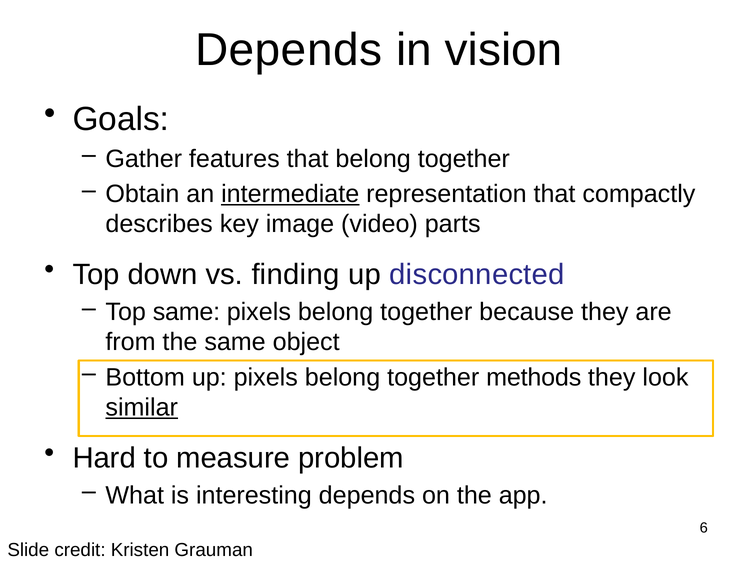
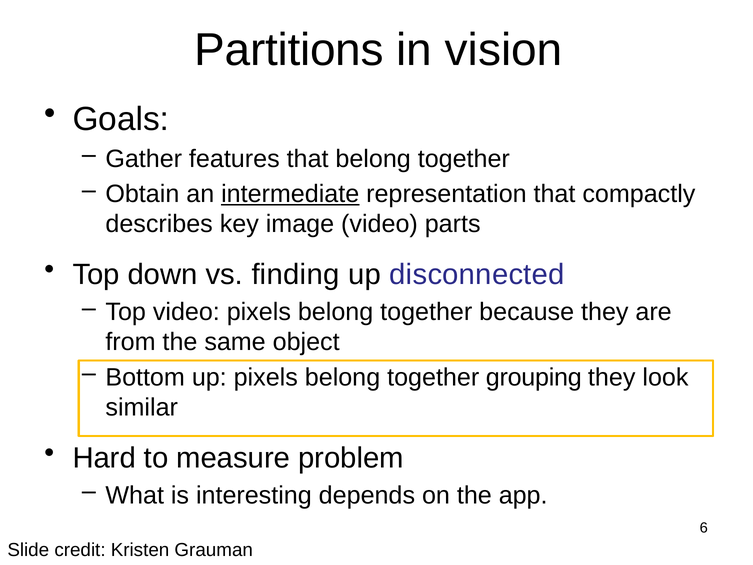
Depends at (289, 50): Depends -> Partitions
Top same: same -> video
methods: methods -> grouping
similar underline: present -> none
